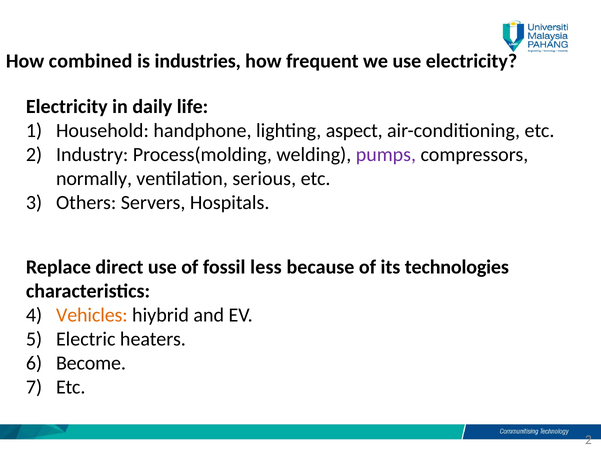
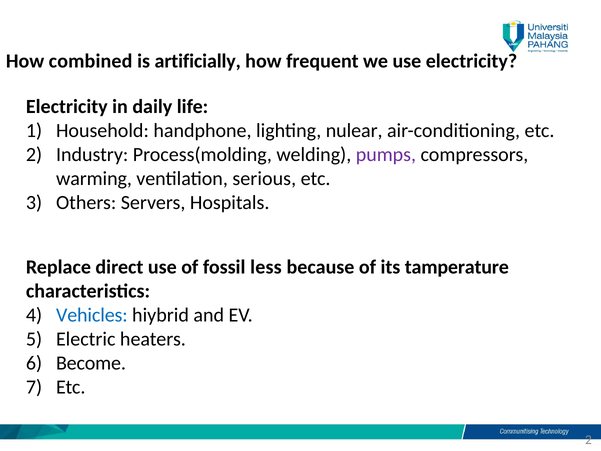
industries: industries -> artificially
aspect: aspect -> nulear
normally: normally -> warming
technologies: technologies -> tamperature
Vehicles colour: orange -> blue
